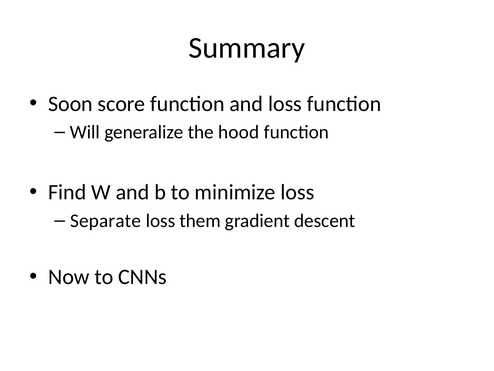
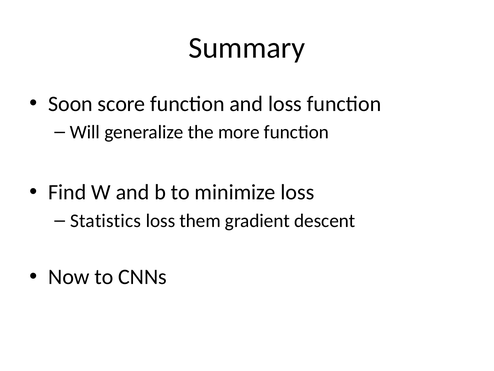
hood: hood -> more
Separate: Separate -> Statistics
